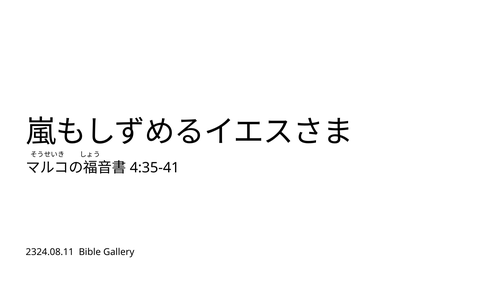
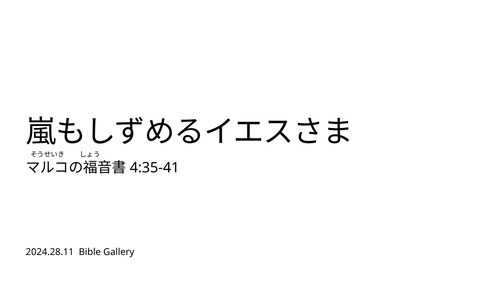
2324.08.11: 2324.08.11 -> 2024.28.11
